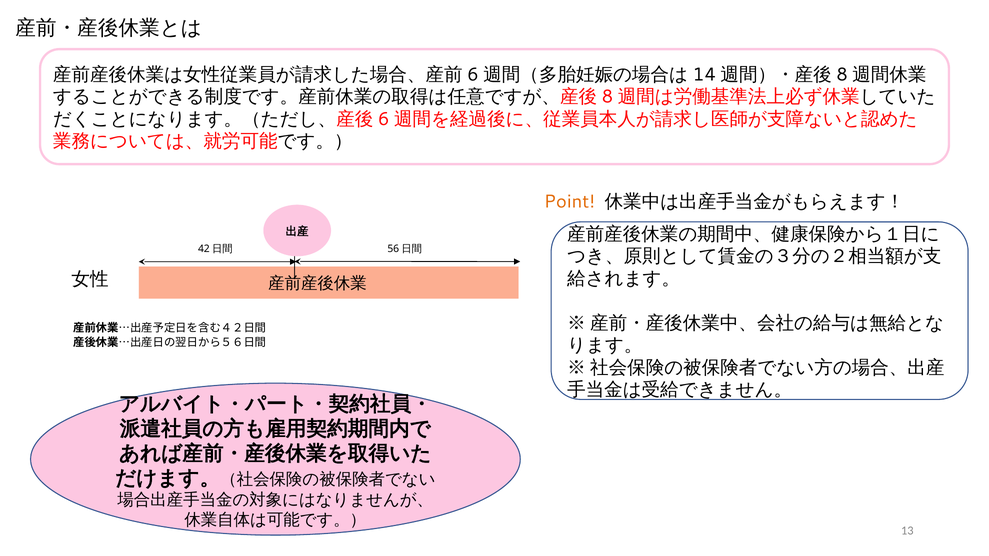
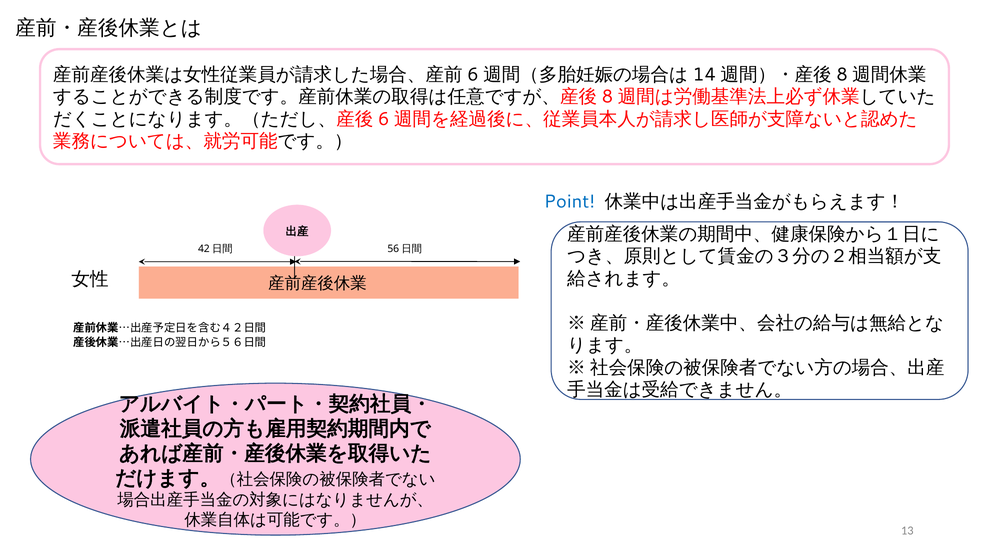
Point colour: orange -> blue
